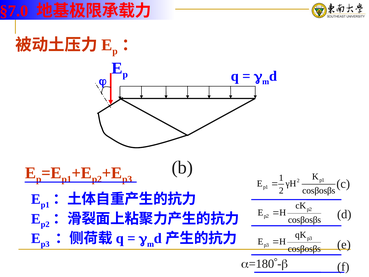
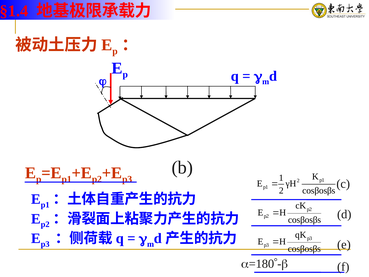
§7.0: §7.0 -> §1.4
